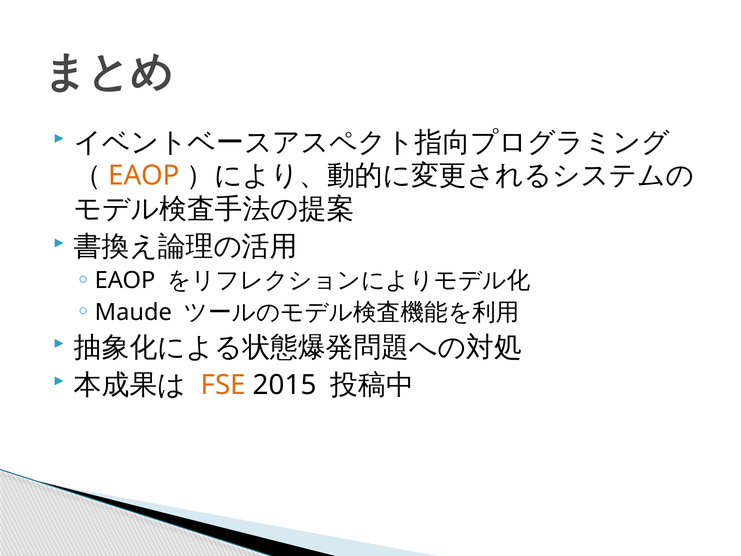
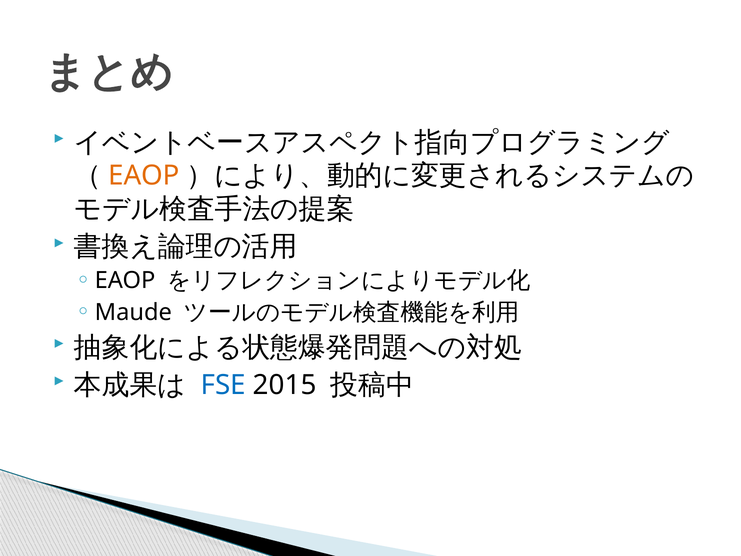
FSE colour: orange -> blue
